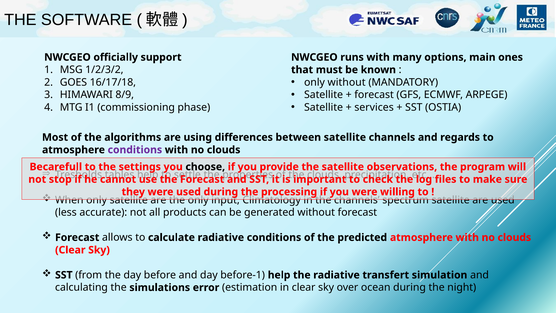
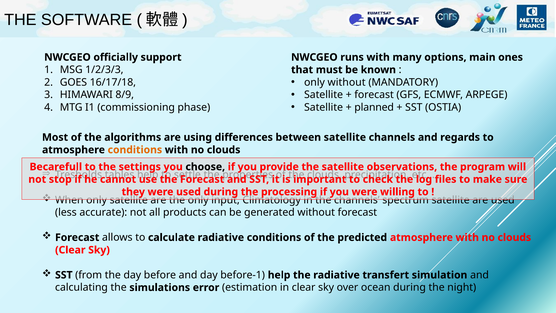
1/2/3/2: 1/2/3/2 -> 1/2/3/3
services: services -> planned
conditions at (135, 150) colour: purple -> orange
